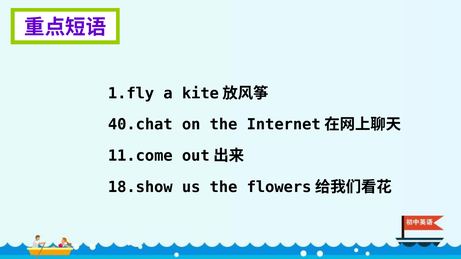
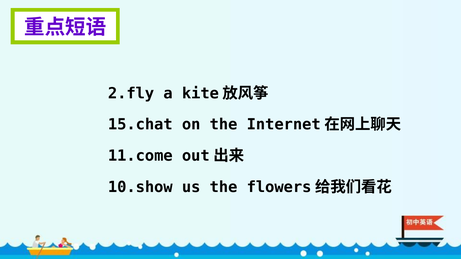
1.fly: 1.fly -> 2.fly
40.chat: 40.chat -> 15.chat
18.show: 18.show -> 10.show
